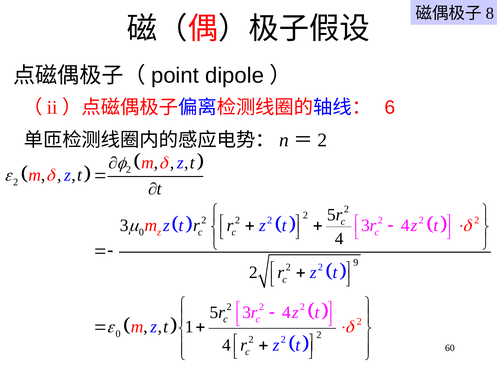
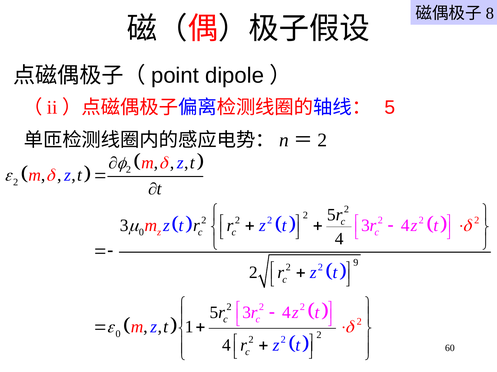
6 at (390, 108): 6 -> 5
